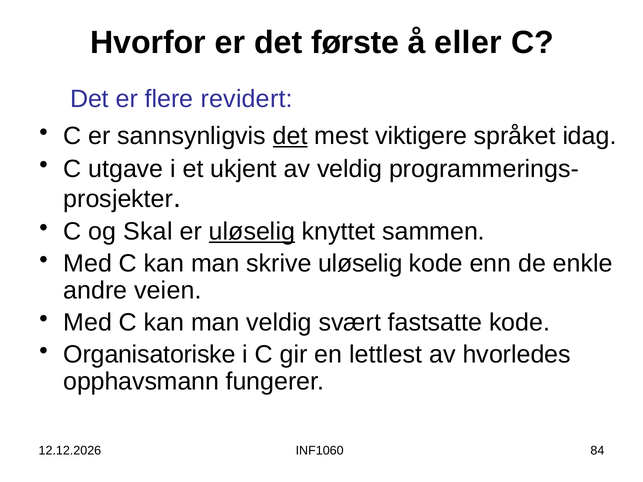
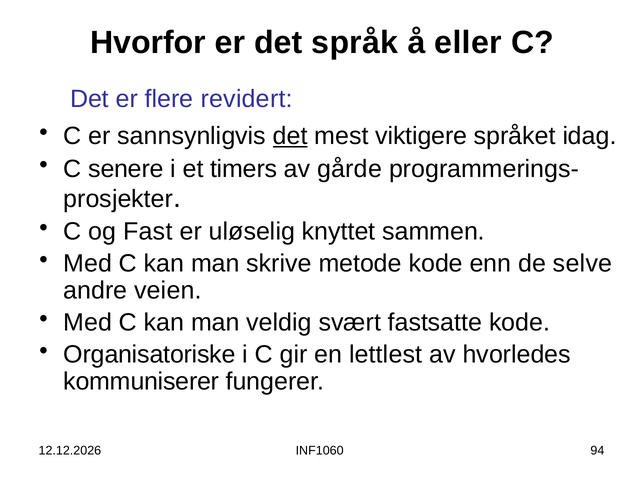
første: første -> språk
utgave: utgave -> senere
ukjent: ukjent -> timers
av veldig: veldig -> gårde
Skal: Skal -> Fast
uløselig at (252, 232) underline: present -> none
skrive uløselig: uløselig -> metode
enkle: enkle -> selve
opphavsmann: opphavsmann -> kommuniserer
84: 84 -> 94
